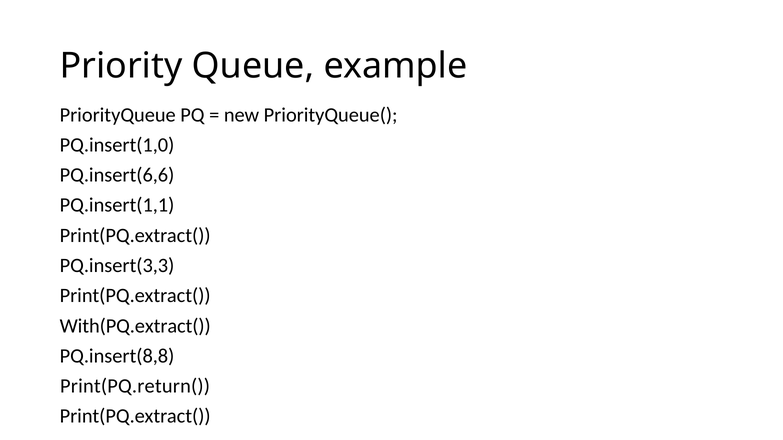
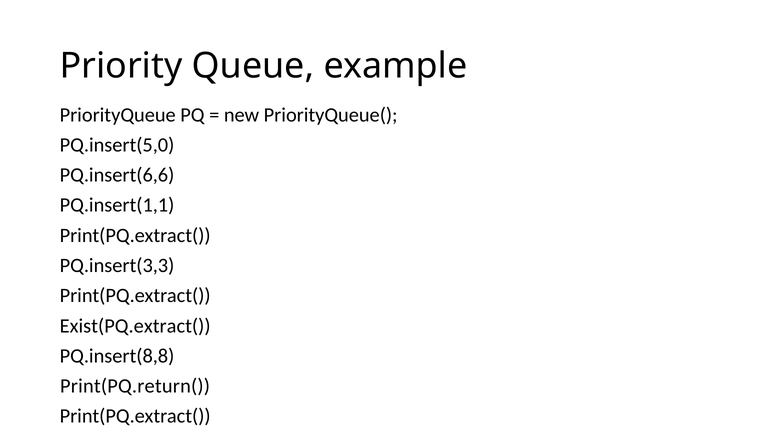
PQ.insert(1,0: PQ.insert(1,0 -> PQ.insert(5,0
With(PQ.extract(: With(PQ.extract( -> Exist(PQ.extract(
